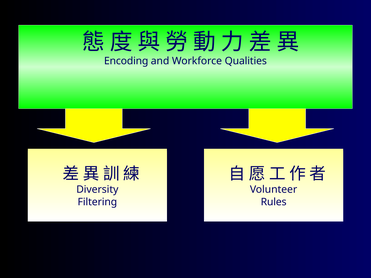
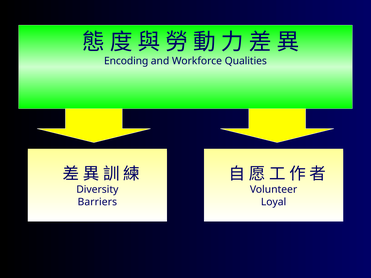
Filtering: Filtering -> Barriers
Rules: Rules -> Loyal
